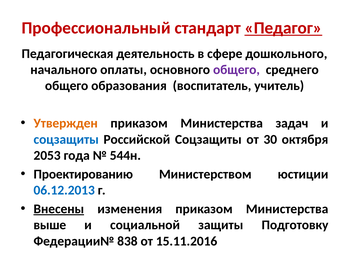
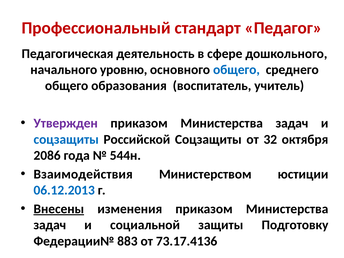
Педагог underline: present -> none
оплаты: оплаты -> уровню
общего at (236, 70) colour: purple -> blue
Утвержден colour: orange -> purple
30: 30 -> 32
2053: 2053 -> 2086
Проектированию: Проектированию -> Взаимодействия
выше at (50, 225): выше -> задач
838: 838 -> 883
15.11.2016: 15.11.2016 -> 73.17.4136
